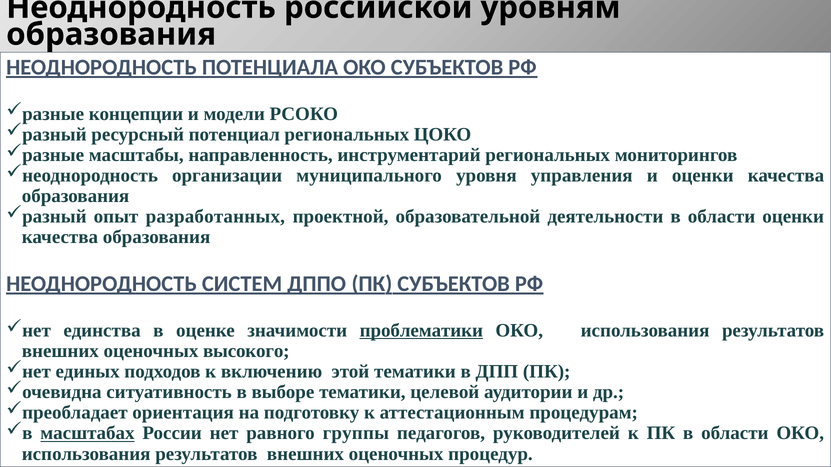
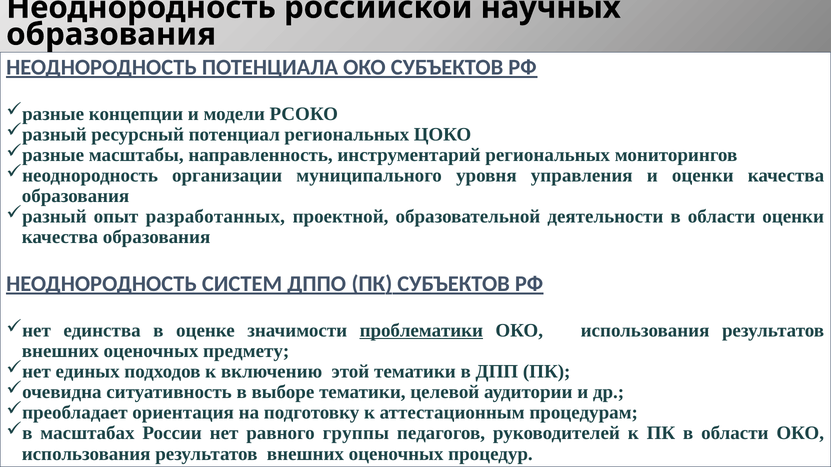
уровням: уровням -> научных
высокого: высокого -> предмету
масштабах underline: present -> none
